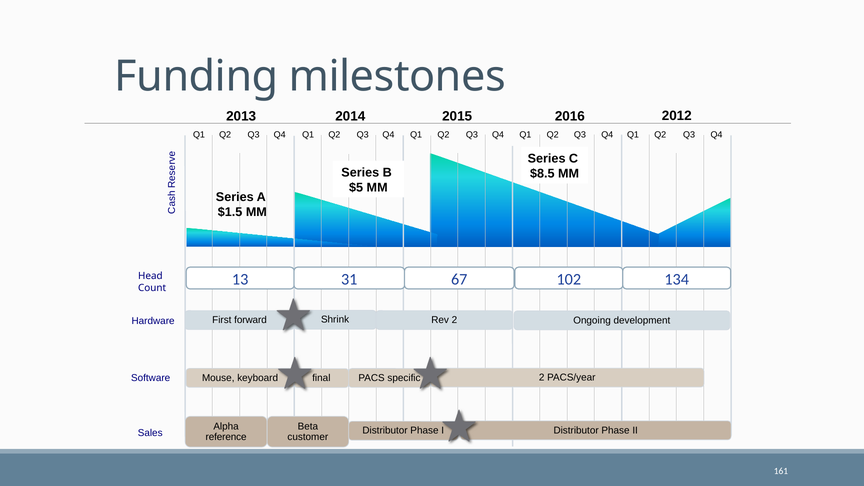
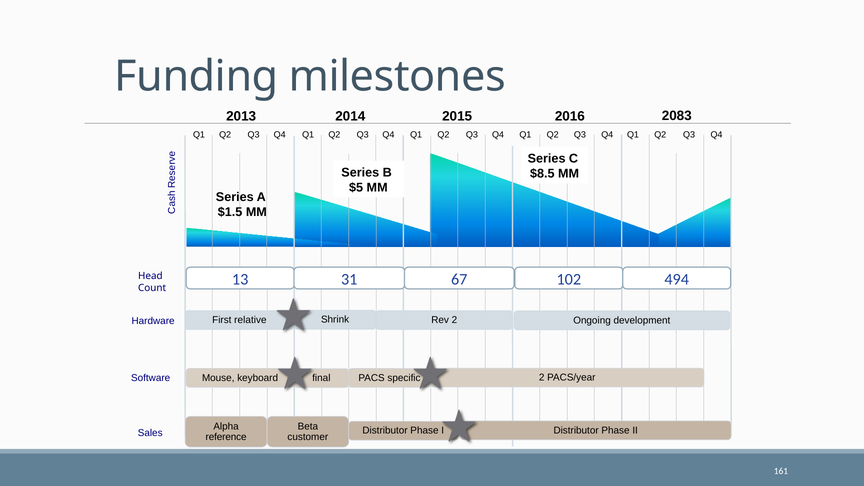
2012: 2012 -> 2083
134: 134 -> 494
forward: forward -> relative
